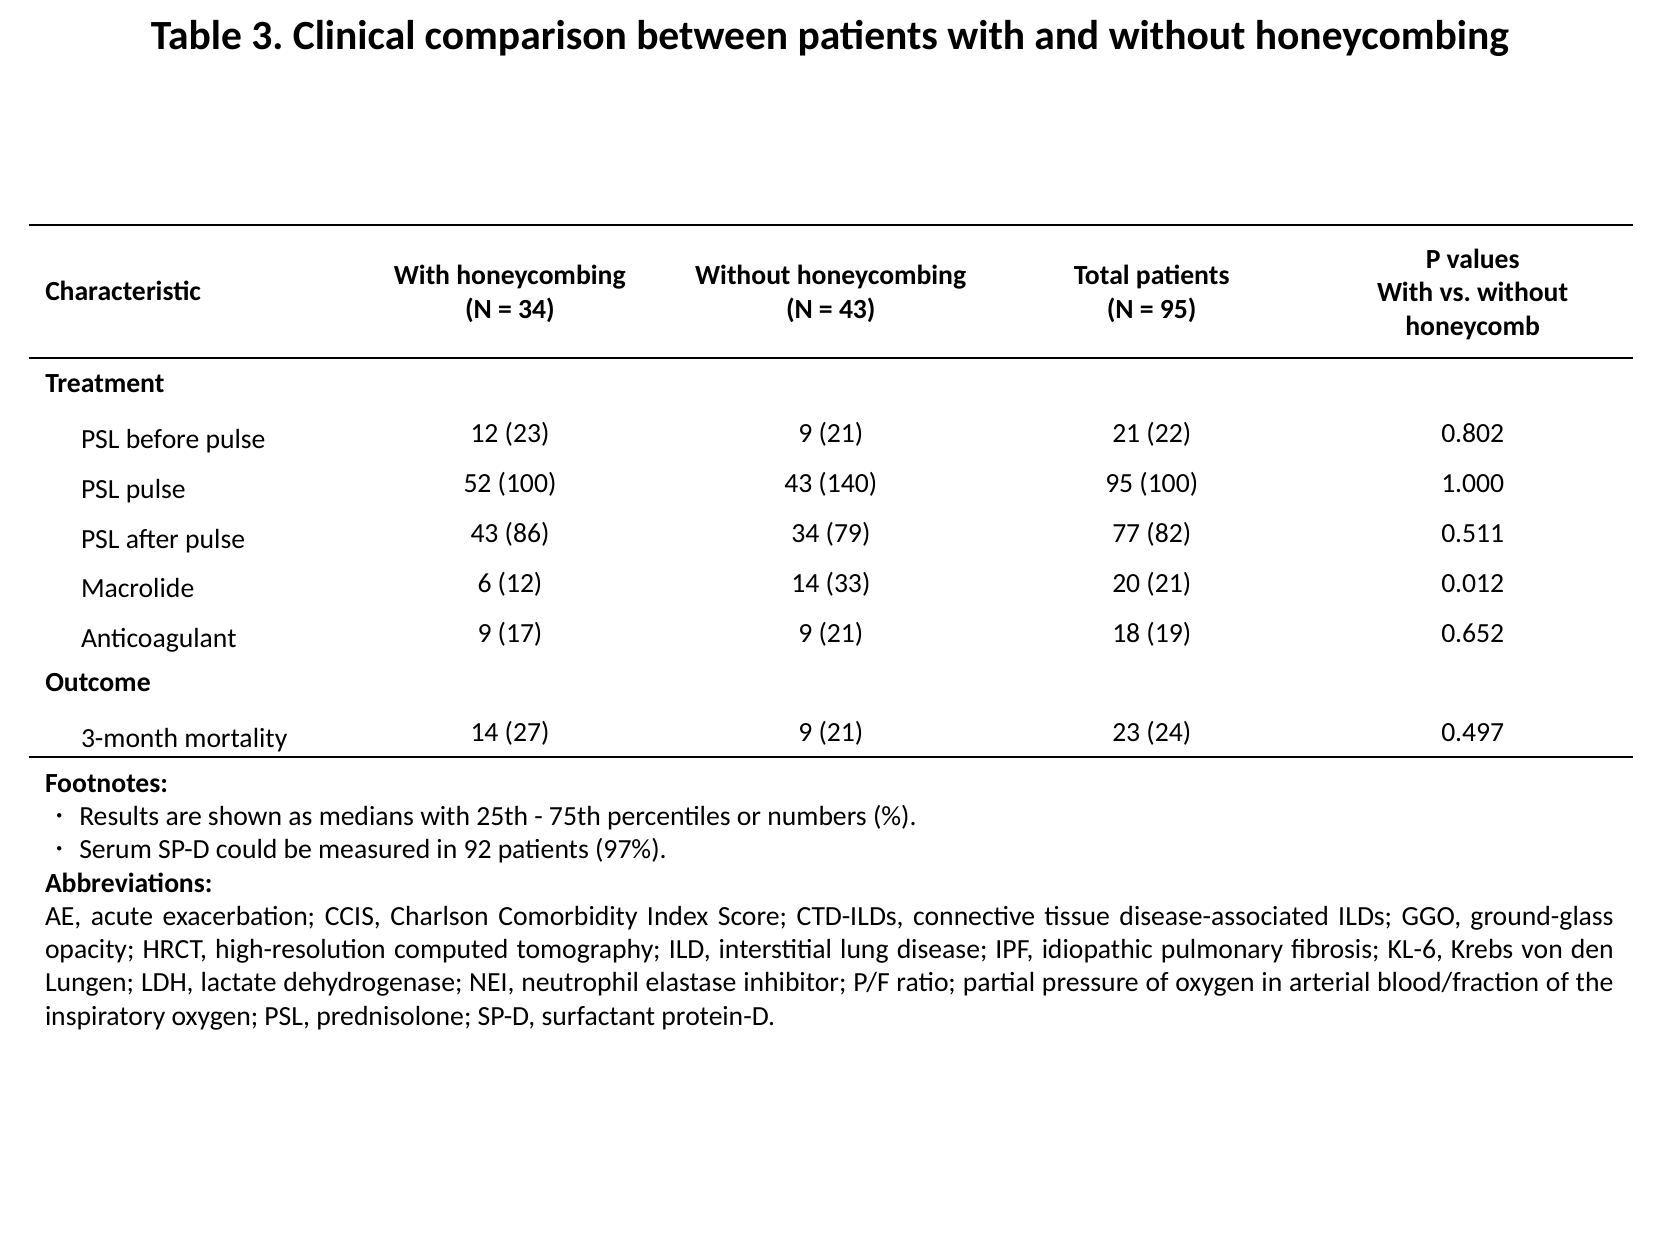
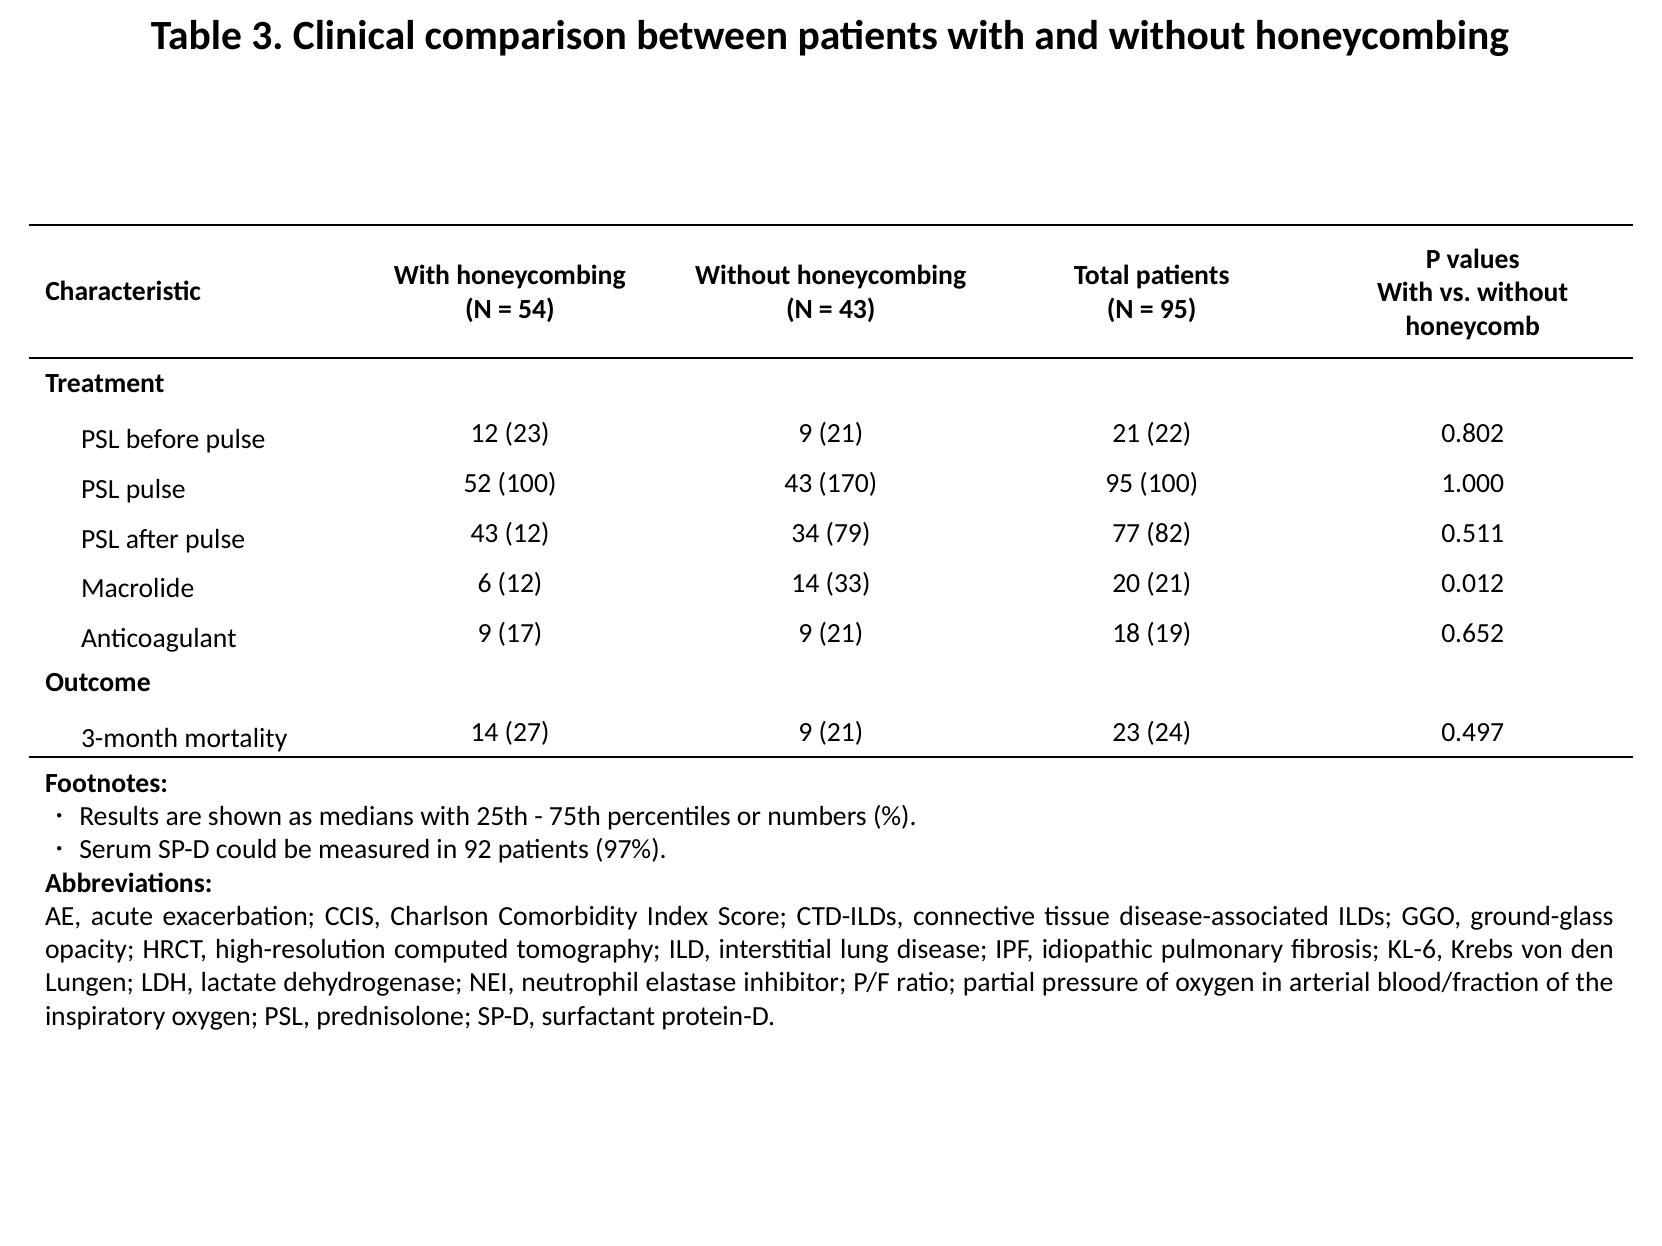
34 at (536, 310): 34 -> 54
140: 140 -> 170
43 86: 86 -> 12
